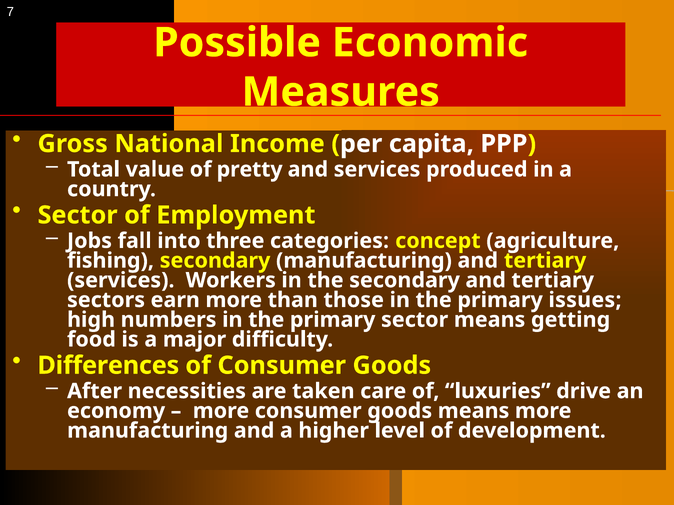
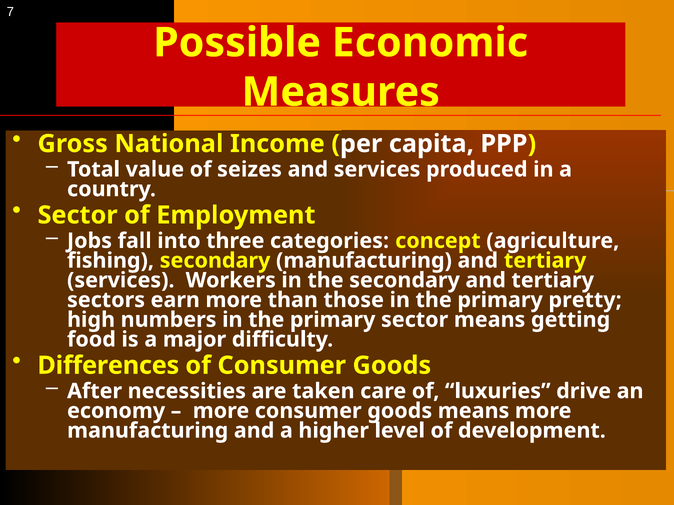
pretty: pretty -> seizes
issues: issues -> pretty
